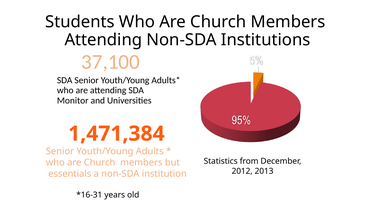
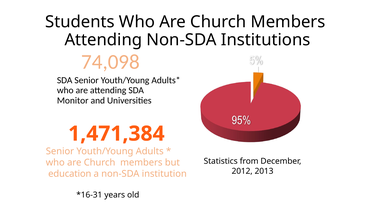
37,100: 37,100 -> 74,098
essentials: essentials -> education
